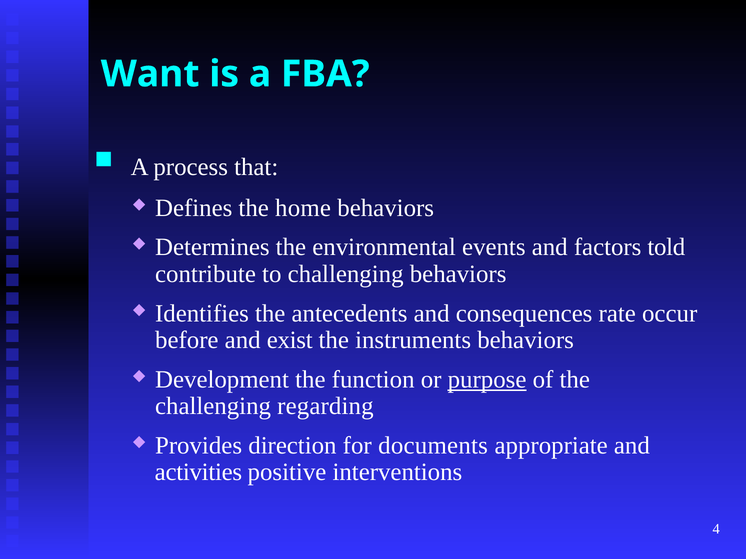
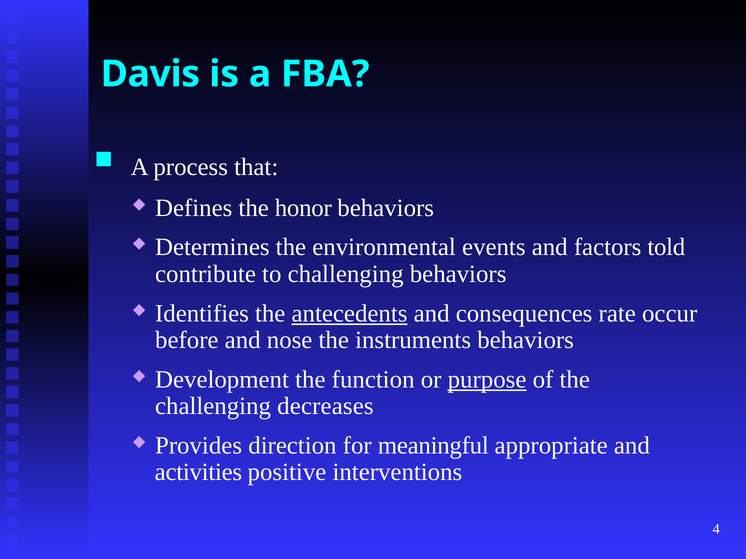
Want: Want -> Davis
home: home -> honor
antecedents underline: none -> present
exist: exist -> nose
regarding: regarding -> decreases
documents: documents -> meaningful
